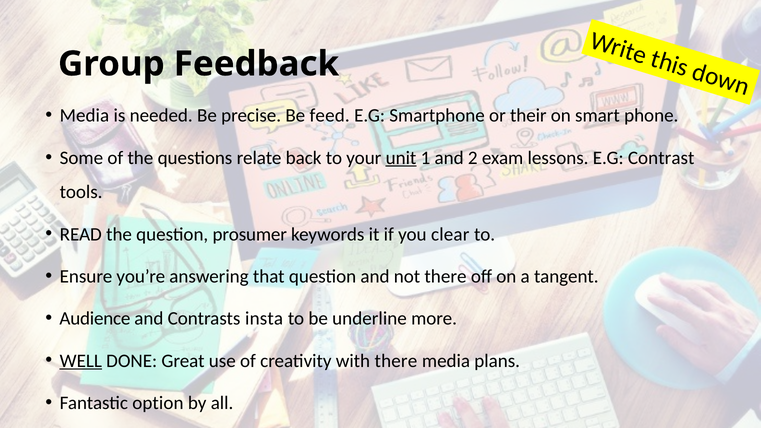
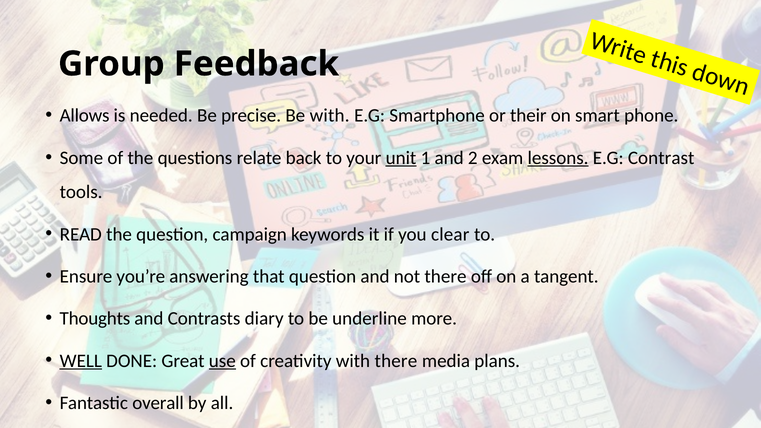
Media at (84, 116): Media -> Allows
Be feed: feed -> with
lessons underline: none -> present
prosumer: prosumer -> campaign
Audience: Audience -> Thoughts
insta: insta -> diary
use underline: none -> present
option: option -> overall
